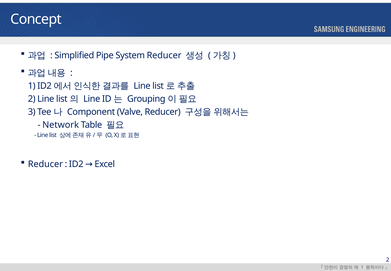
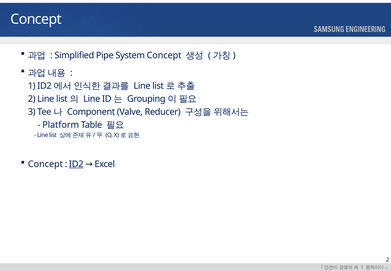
System Reducer: Reducer -> Concept
Network: Network -> Platform
Reducer at (45, 164): Reducer -> Concept
ID2 underline: none -> present
